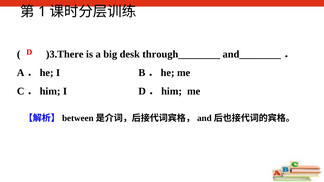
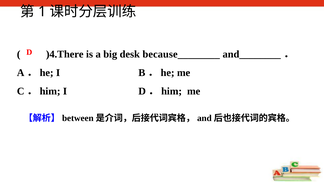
)3.There: )3.There -> )4.There
through________: through________ -> because________
